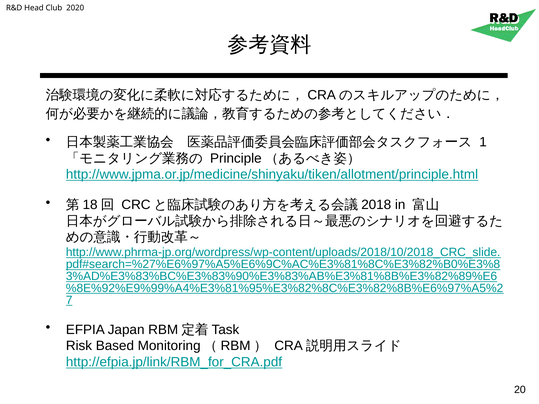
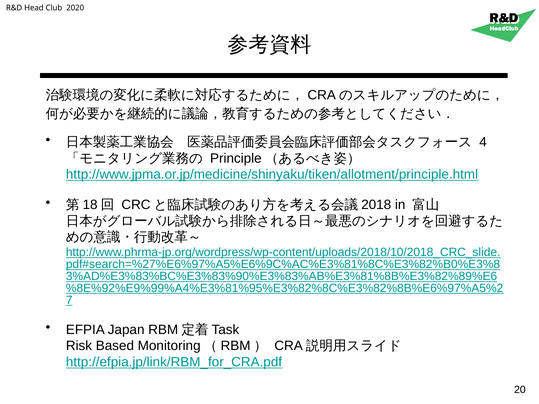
1: 1 -> 4
